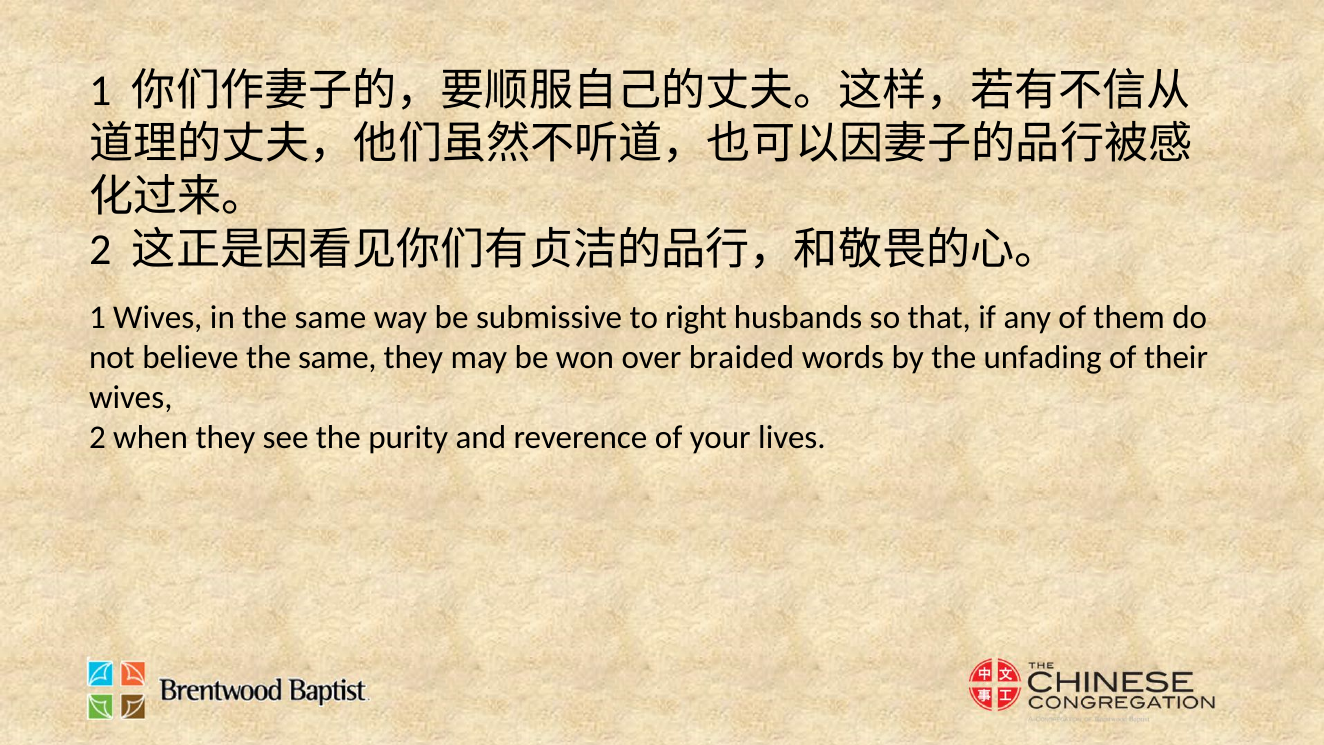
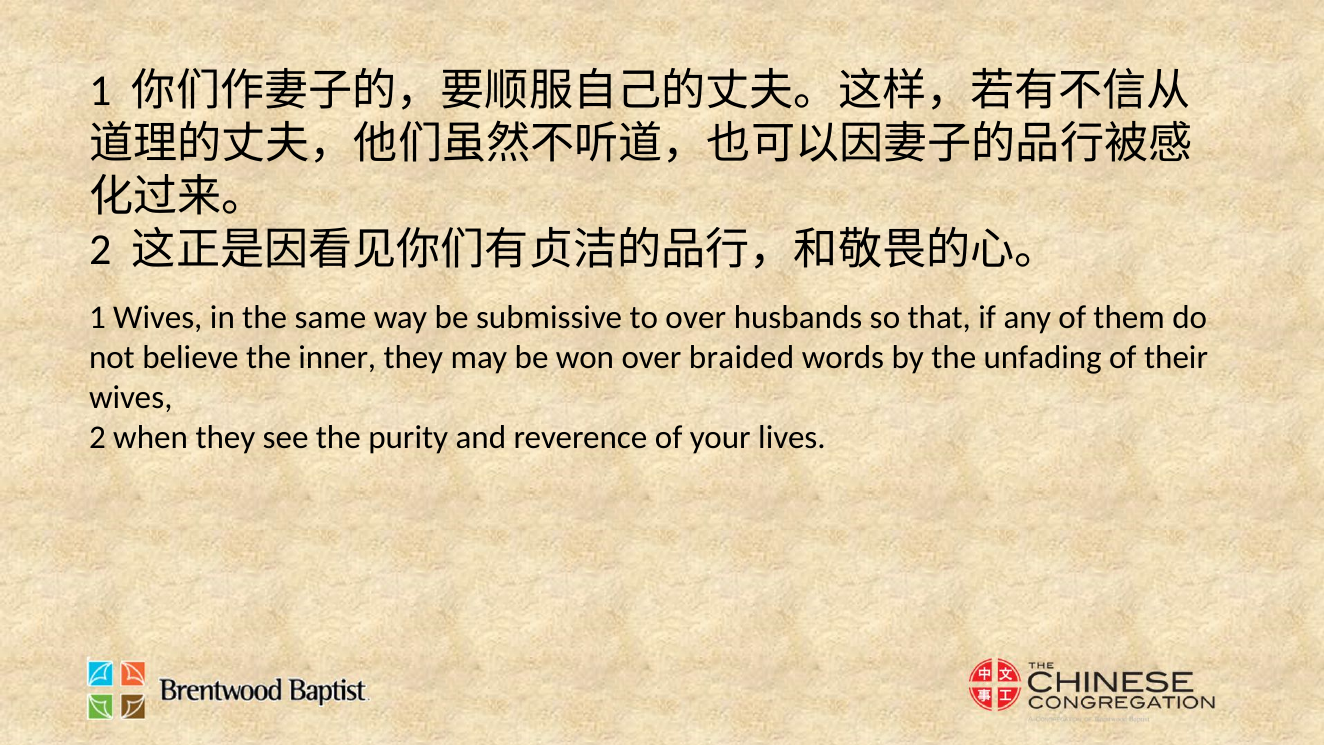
to right: right -> over
believe the same: same -> inner
